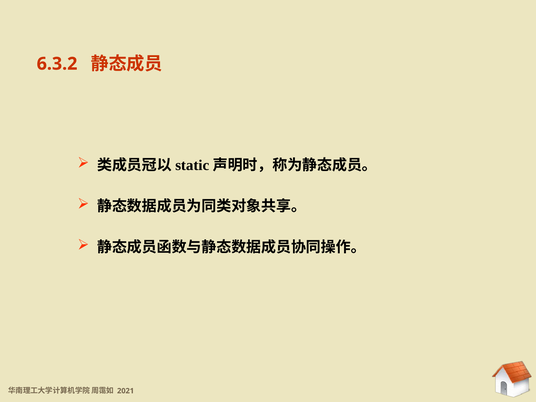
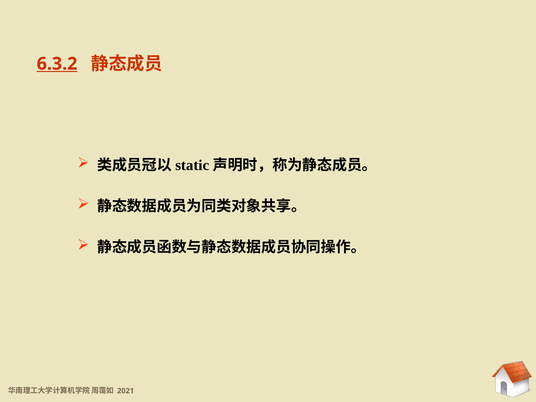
6.3.2 at (57, 64) underline: none -> present
